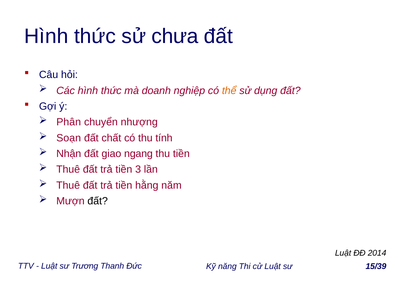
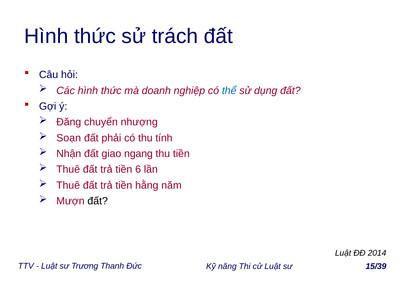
chưa: chưa -> trách
thể colour: orange -> blue
Phân: Phân -> Đăng
chất: chất -> phải
3: 3 -> 6
